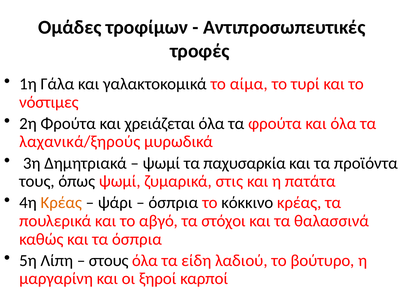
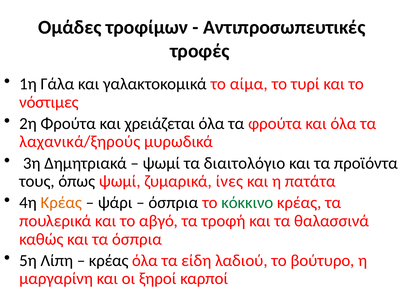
παχυσαρκία: παχυσαρκία -> διαιτολόγιο
στις: στις -> ίνες
κόκκινο colour: black -> green
στόχοι: στόχοι -> τροφή
στους at (109, 261): στους -> κρέας
